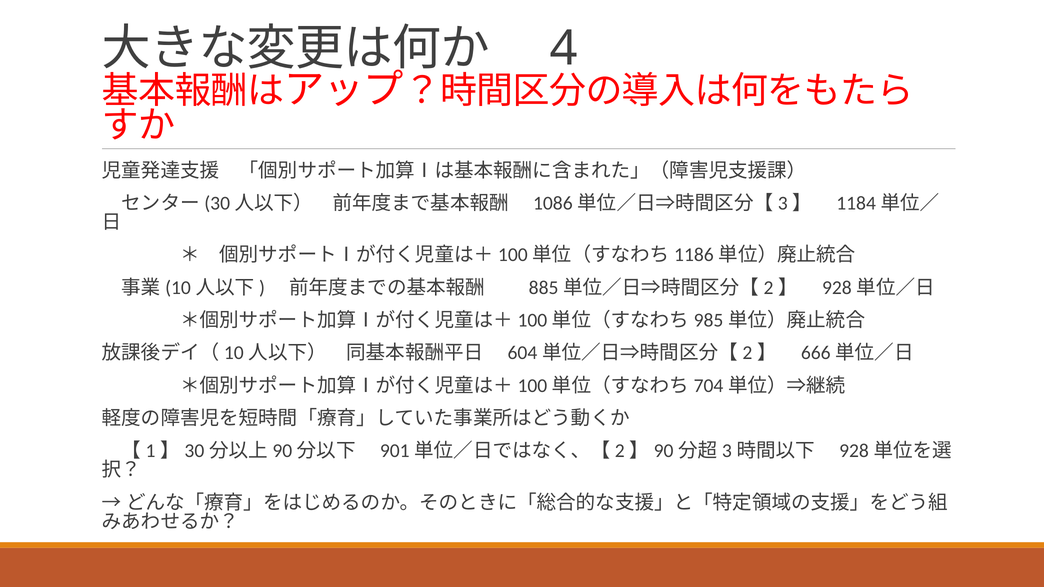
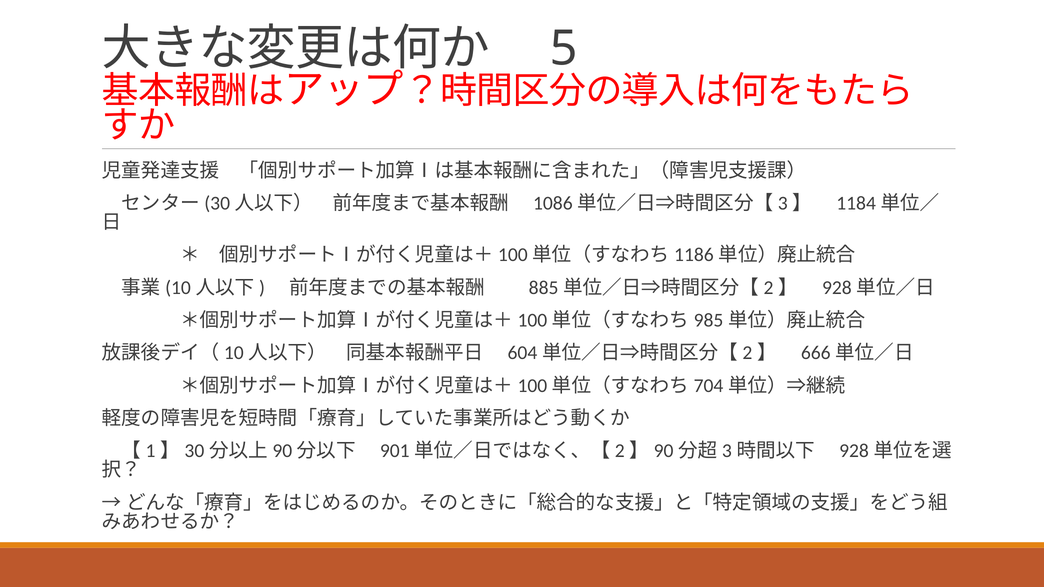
4: 4 -> 5
